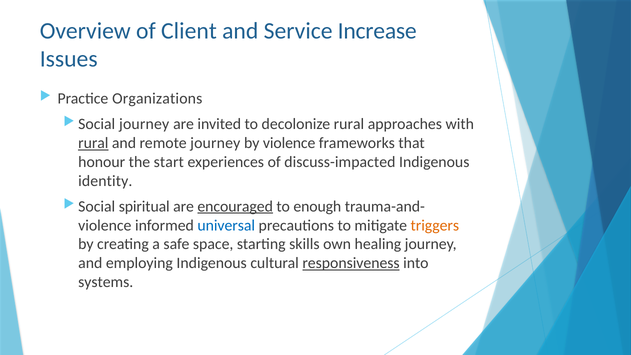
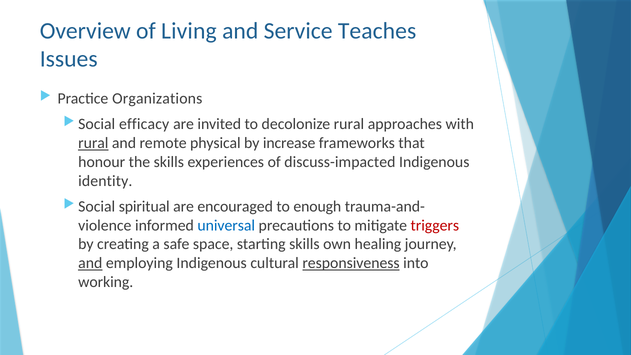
Client: Client -> Living
Increase: Increase -> Teaches
journey at (144, 124): journey -> efficacy
remote journey: journey -> physical
by violence: violence -> increase
the start: start -> skills
encouraged underline: present -> none
triggers colour: orange -> red
and at (90, 263) underline: none -> present
systems: systems -> working
